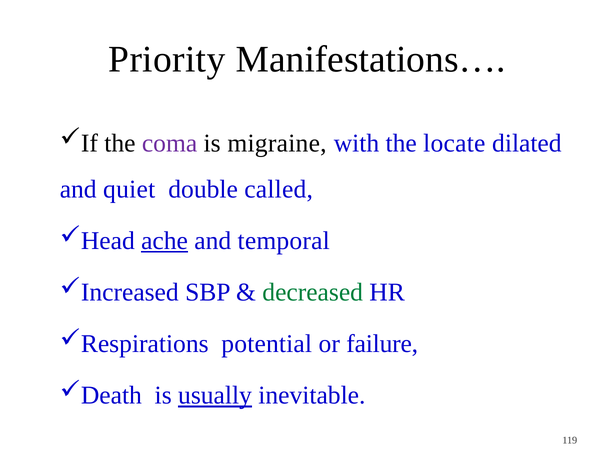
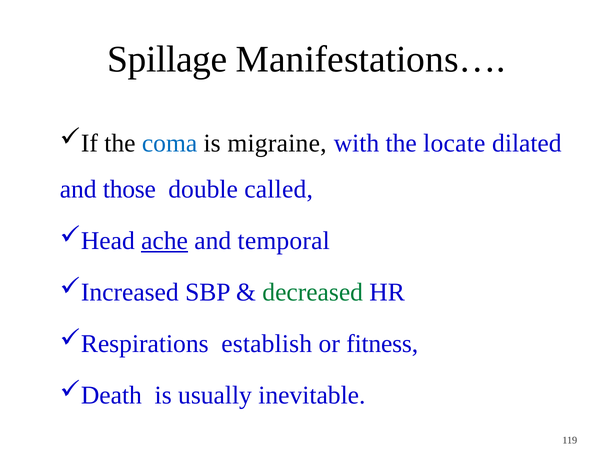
Priority: Priority -> Spillage
coma colour: purple -> blue
quiet: quiet -> those
potential: potential -> establish
failure: failure -> fitness
usually underline: present -> none
